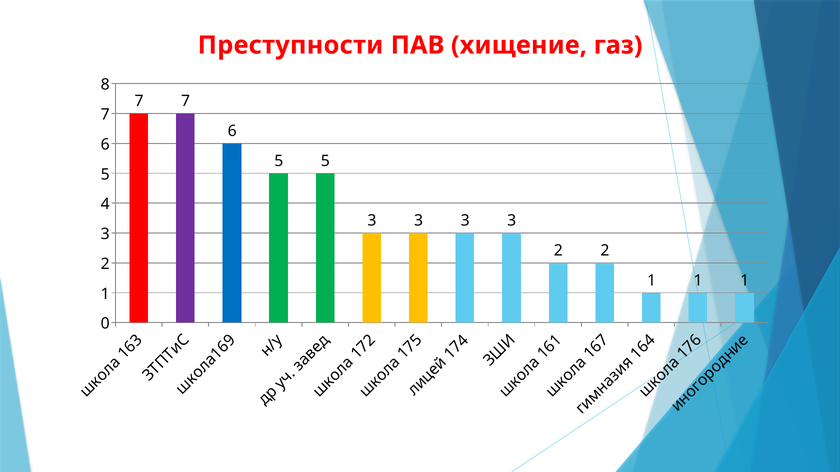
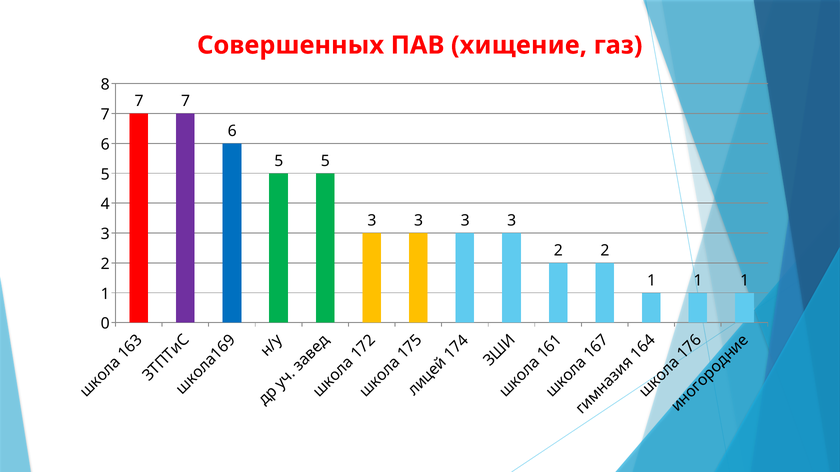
Преступности: Преступности -> Совершенных
